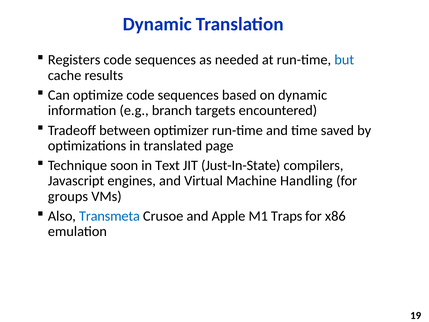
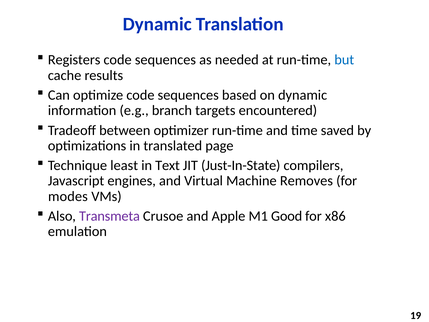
soon: soon -> least
Handling: Handling -> Removes
groups: groups -> modes
Transmeta colour: blue -> purple
Traps: Traps -> Good
